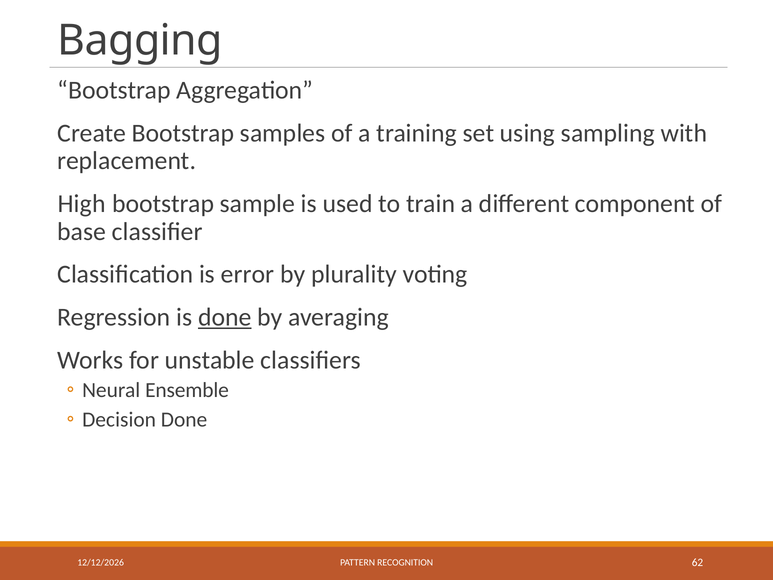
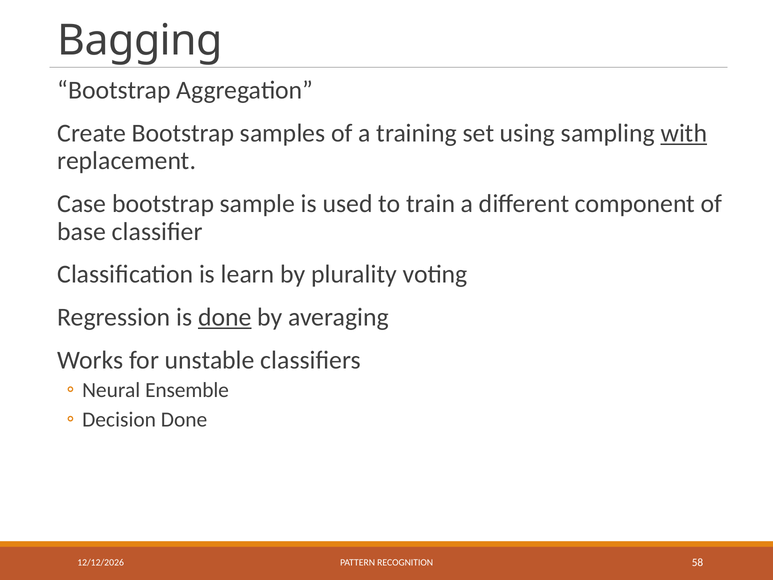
with underline: none -> present
High: High -> Case
error: error -> learn
62: 62 -> 58
